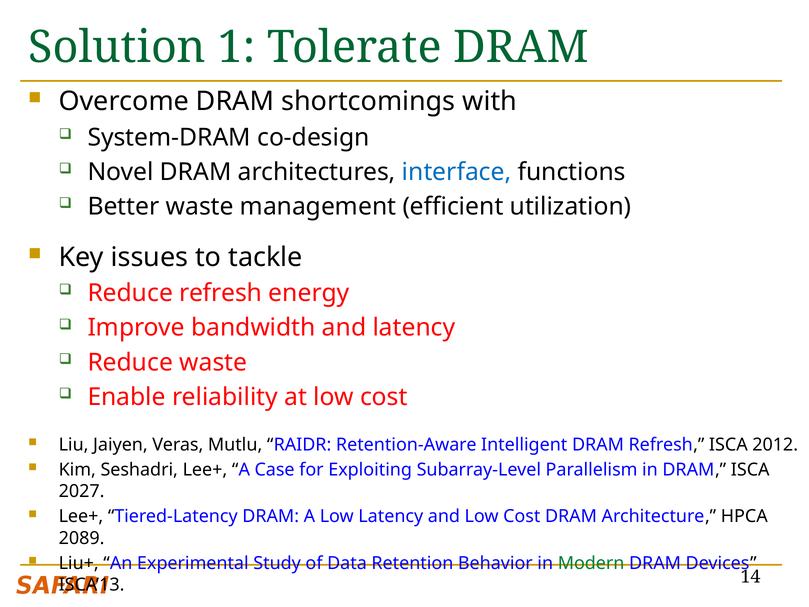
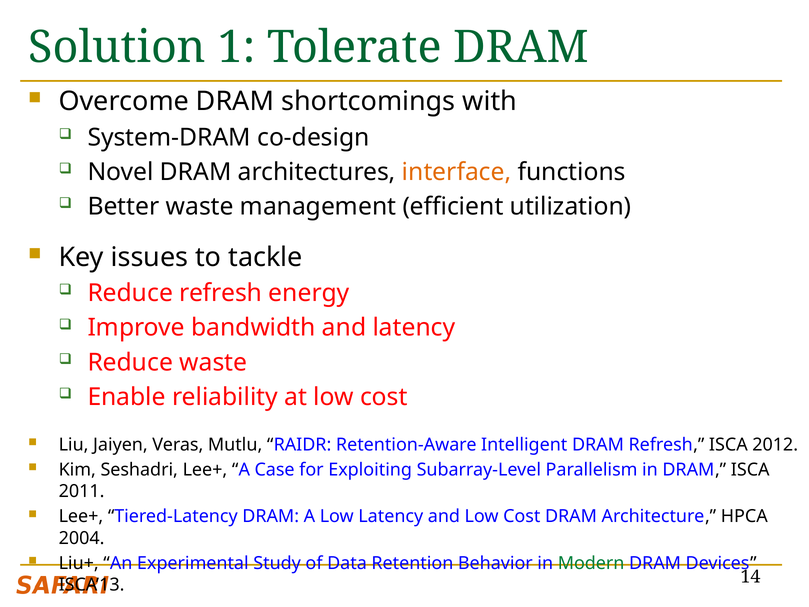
interface colour: blue -> orange
2027: 2027 -> 2011
2089: 2089 -> 2004
